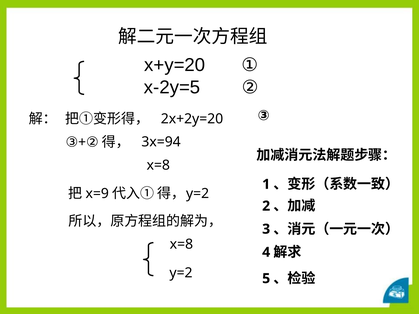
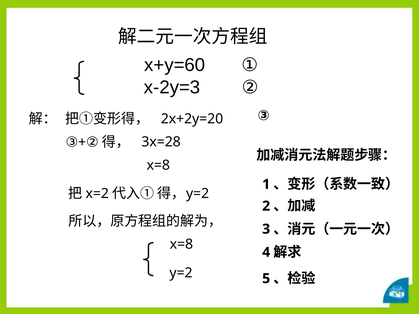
x+y=20: x+y=20 -> x+y=60
x-2y=5: x-2y=5 -> x-2y=3
3x=94: 3x=94 -> 3x=28
x=9: x=9 -> x=2
